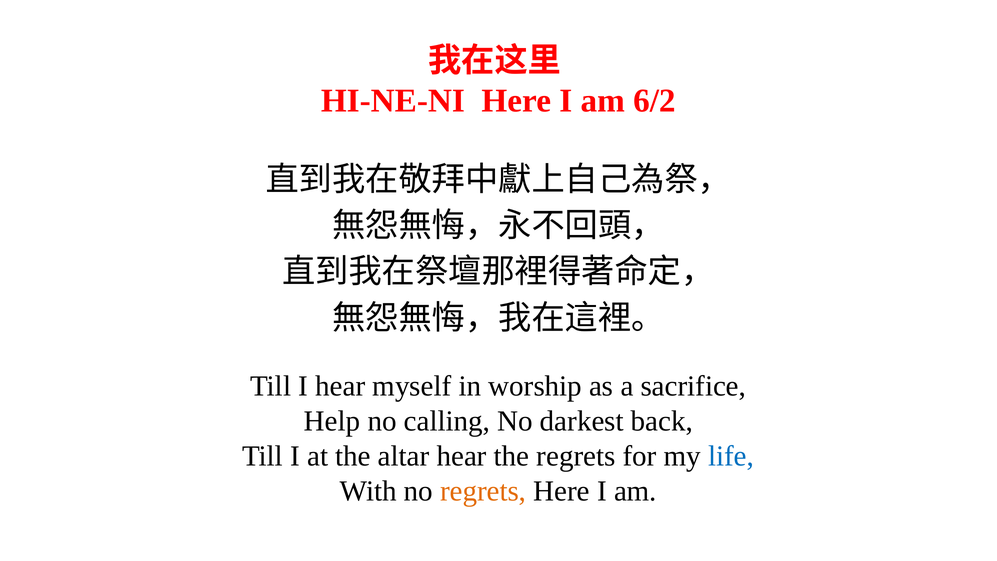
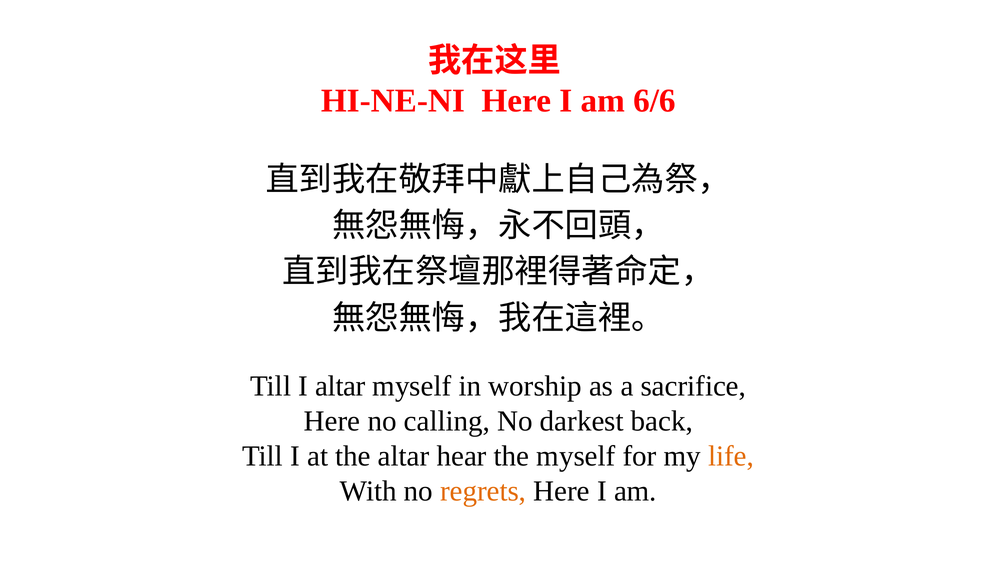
6/2: 6/2 -> 6/6
I hear: hear -> altar
Help at (332, 421): Help -> Here
the regrets: regrets -> myself
life colour: blue -> orange
